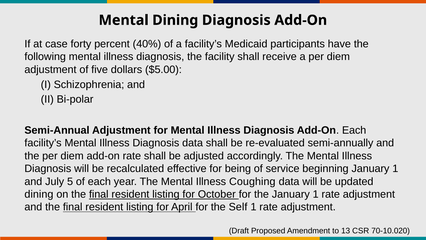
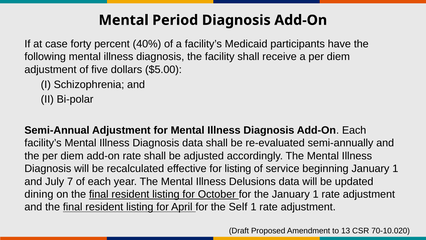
Mental Dining: Dining -> Period
for being: being -> listing
5: 5 -> 7
Coughing: Coughing -> Delusions
